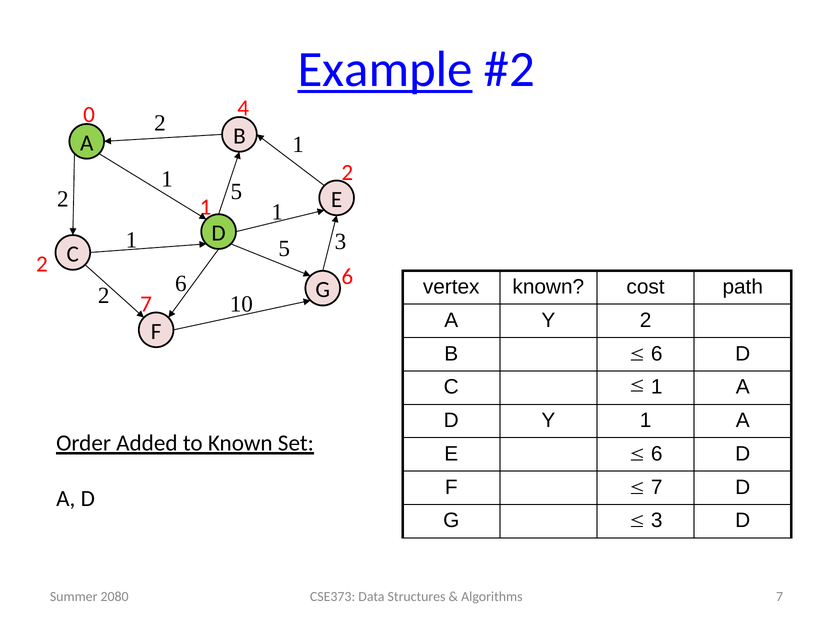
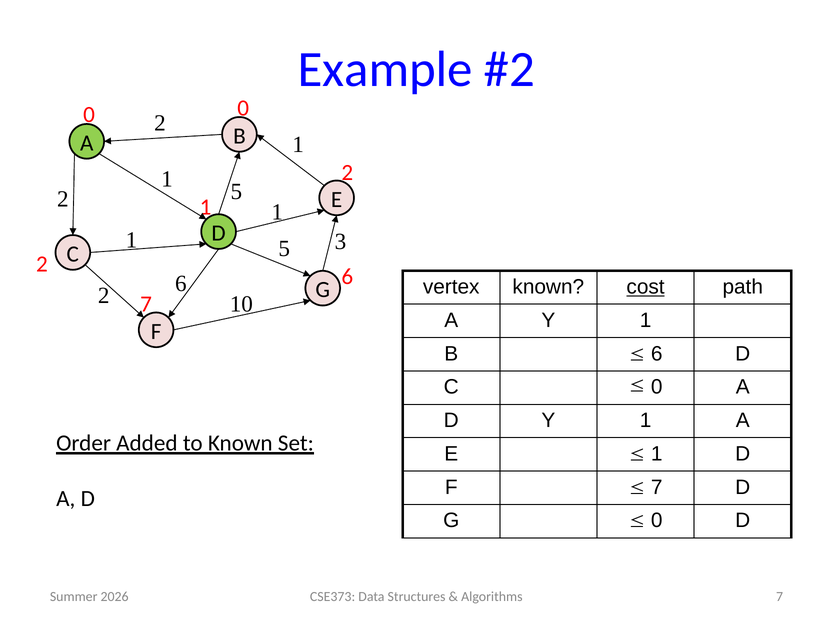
Example underline: present -> none
0 4: 4 -> 0
cost underline: none -> present
A Y 2: 2 -> 1
1 at (657, 387): 1 -> 0
6 at (657, 454): 6 -> 1
3 at (657, 520): 3 -> 0
2080: 2080 -> 2026
